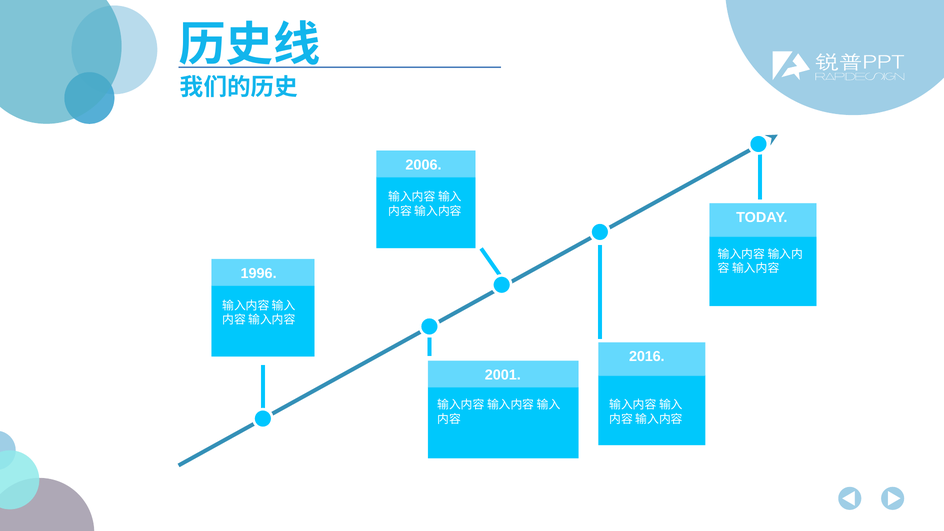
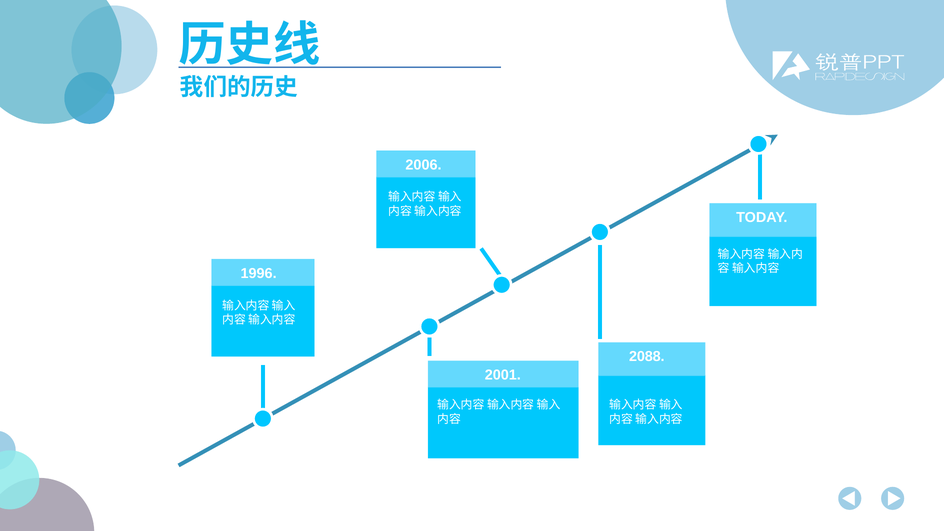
2016: 2016 -> 2088
